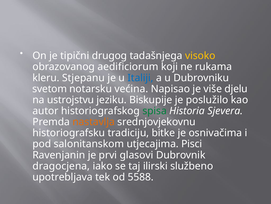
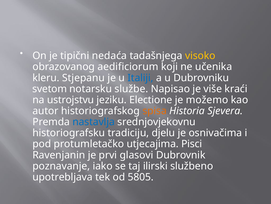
drugog: drugog -> nedaća
rukama: rukama -> učenika
većina: većina -> službe
djelu: djelu -> kraći
Biskupije: Biskupije -> Electione
poslužilo: poslužilo -> možemo
spisa colour: green -> orange
nastavlja colour: orange -> blue
bitke: bitke -> djelu
salonitanskom: salonitanskom -> protumletačko
dragocjena: dragocjena -> poznavanje
5588: 5588 -> 5805
